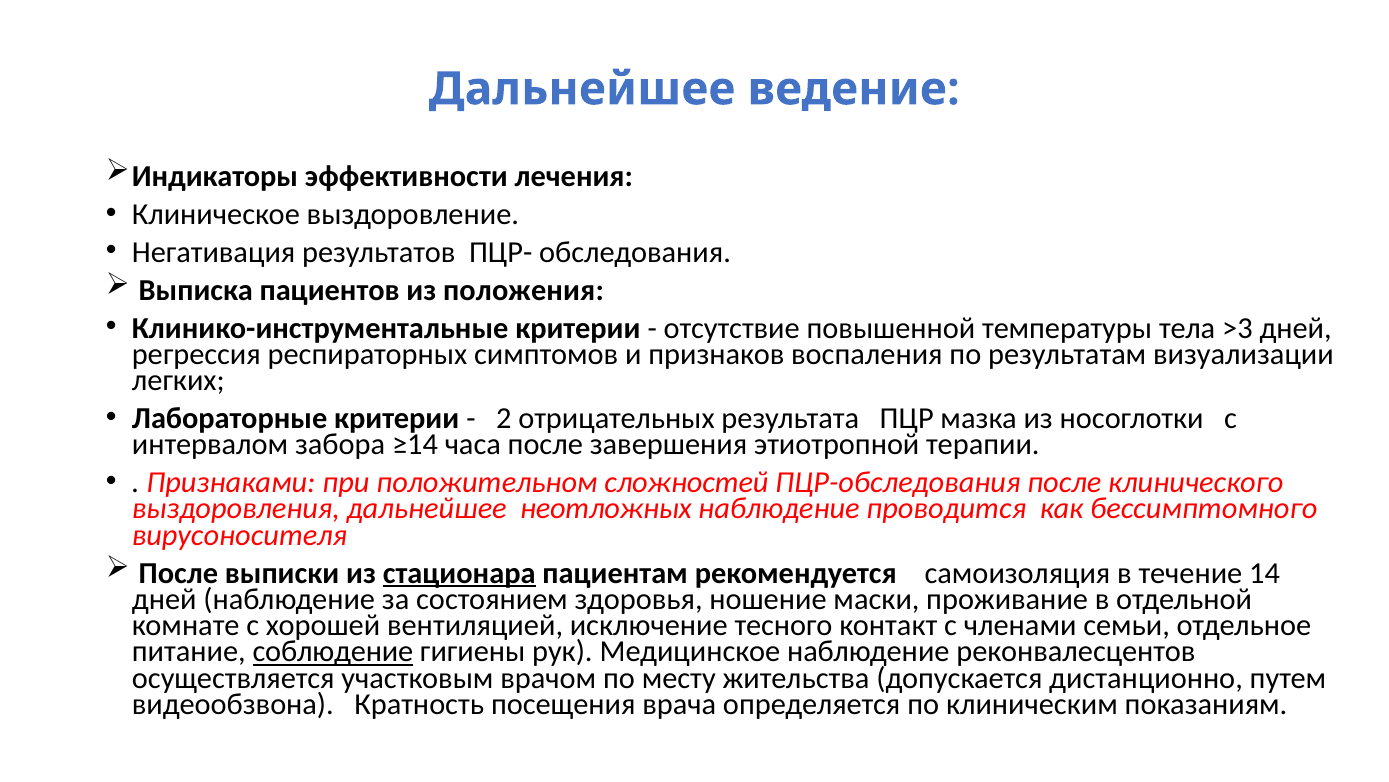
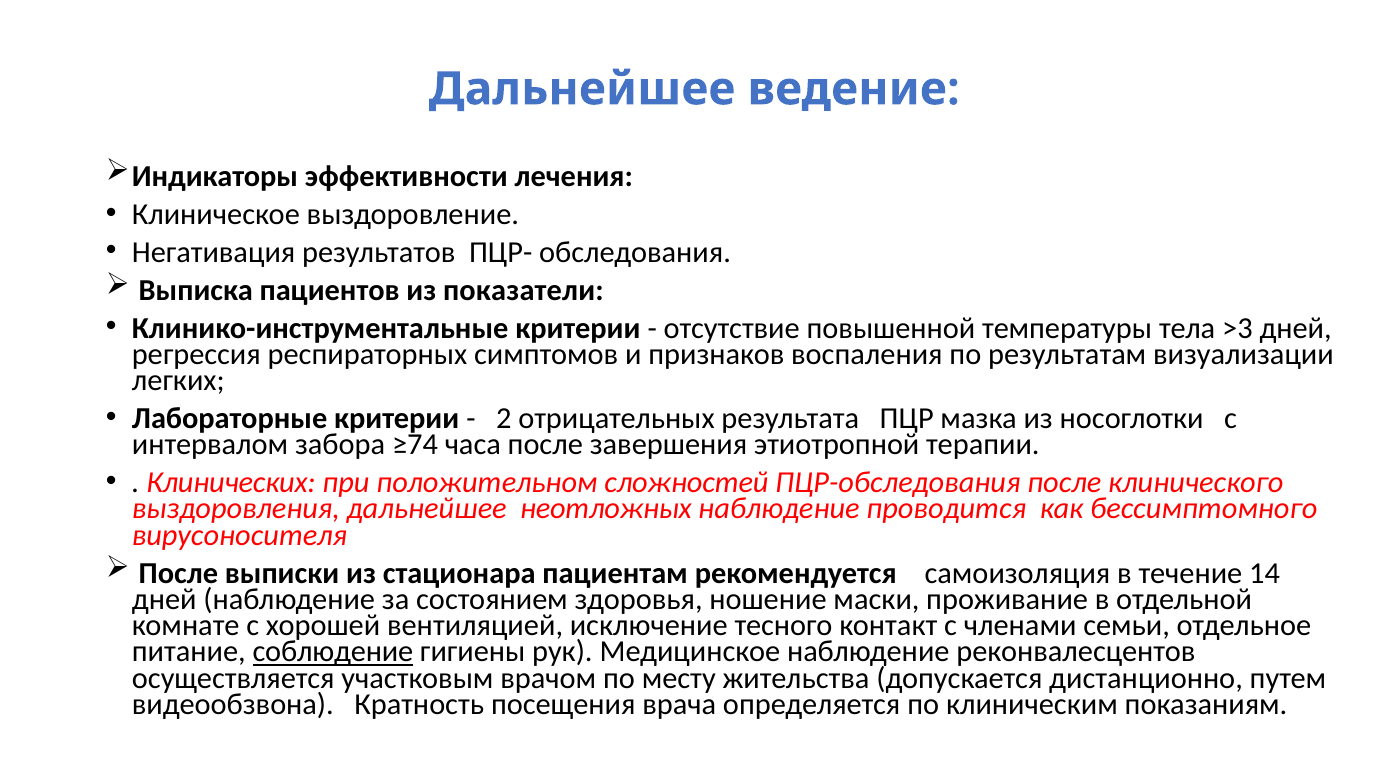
положения: положения -> показатели
≥14: ≥14 -> ≥74
Признаками: Признаками -> Клинических
стационара underline: present -> none
